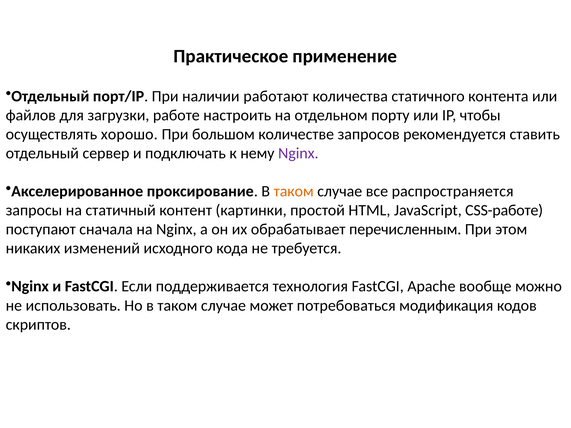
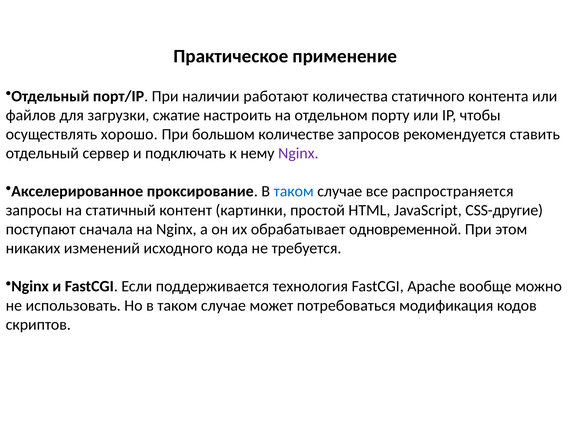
работе: работе -> сжатие
таком at (294, 191) colour: orange -> blue
CSS-работе: CSS-работе -> CSS-другие
перечисленным: перечисленным -> одновременной
